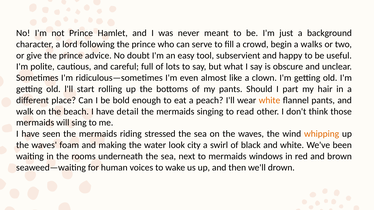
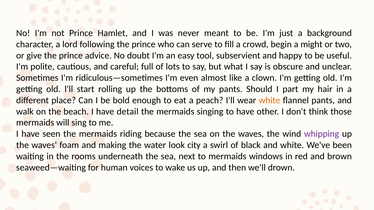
walks: walks -> might
to read: read -> have
stressed: stressed -> because
whipping colour: orange -> purple
